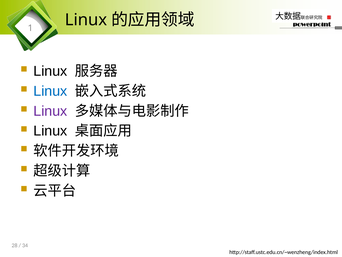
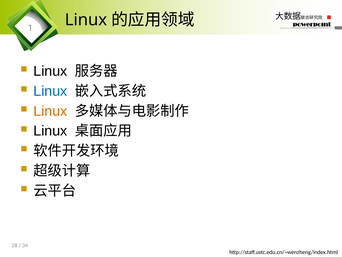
Linux at (50, 111) colour: purple -> orange
